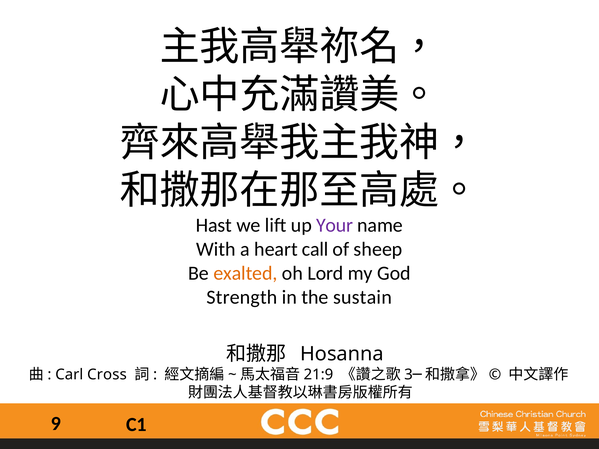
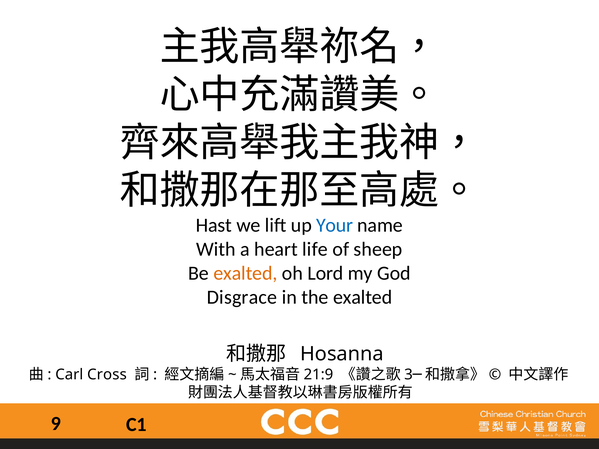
Your colour: purple -> blue
call: call -> life
Strength: Strength -> Disgrace
the sustain: sustain -> exalted
